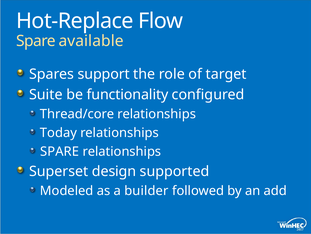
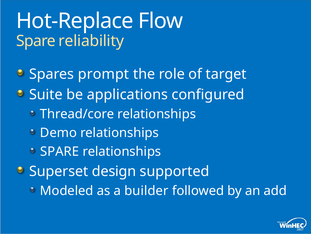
available: available -> reliability
support: support -> prompt
functionality: functionality -> applications
Today: Today -> Demo
